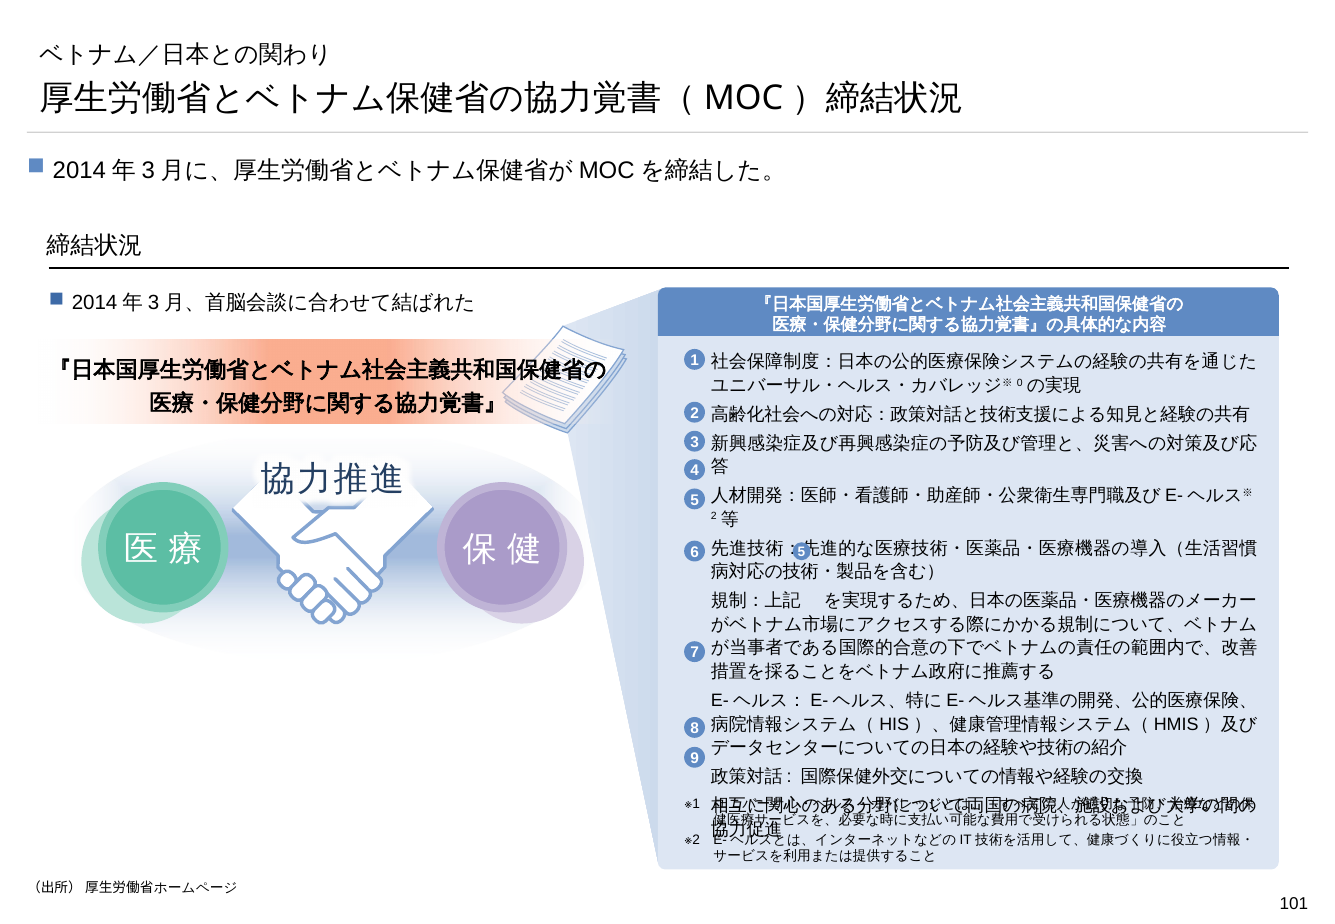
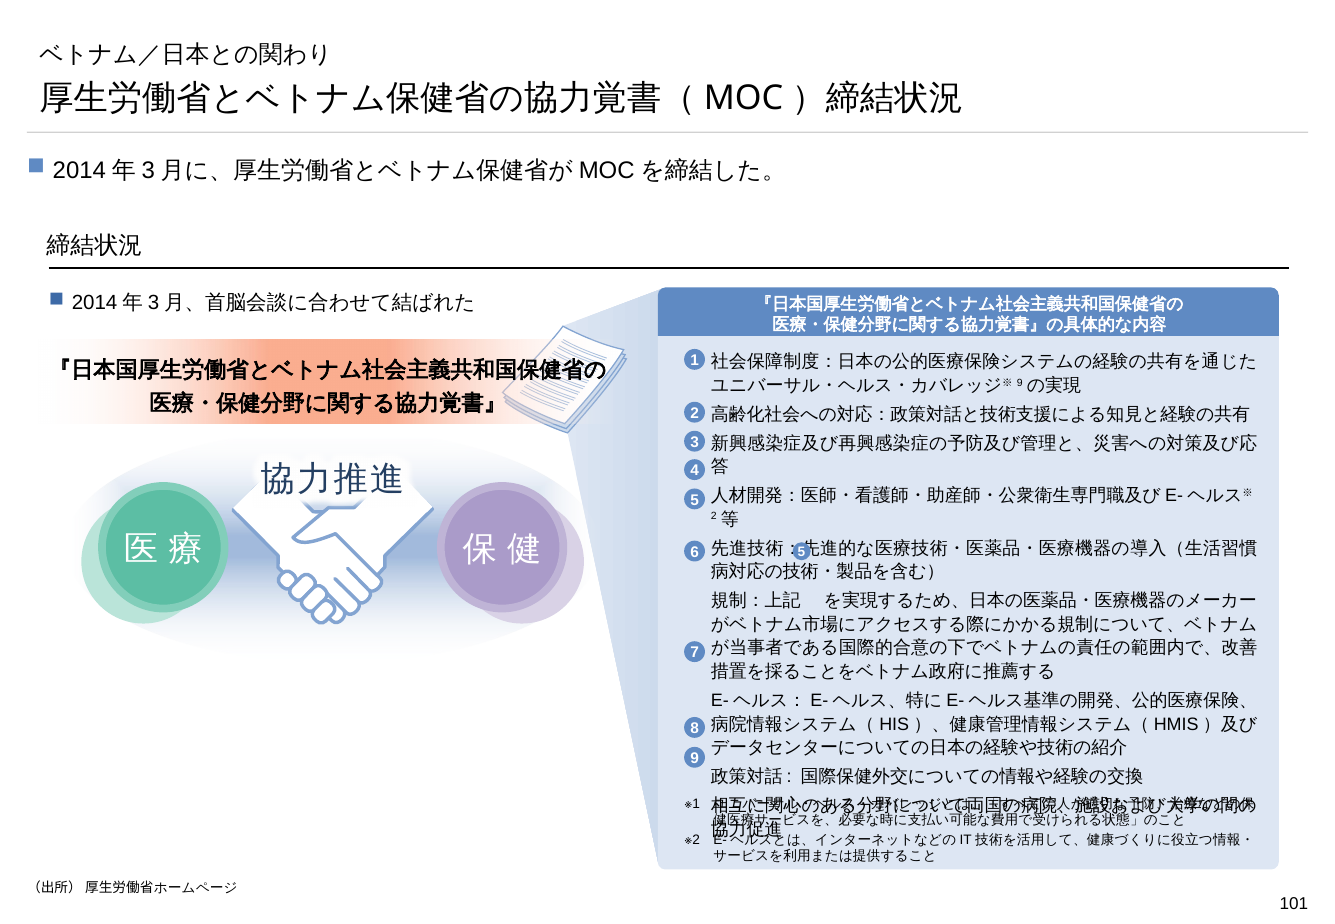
0 at (1020, 383): 0 -> 9
